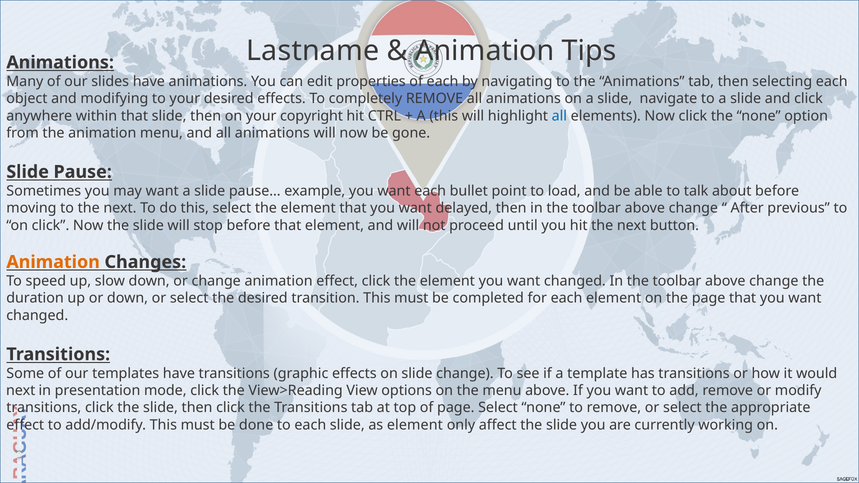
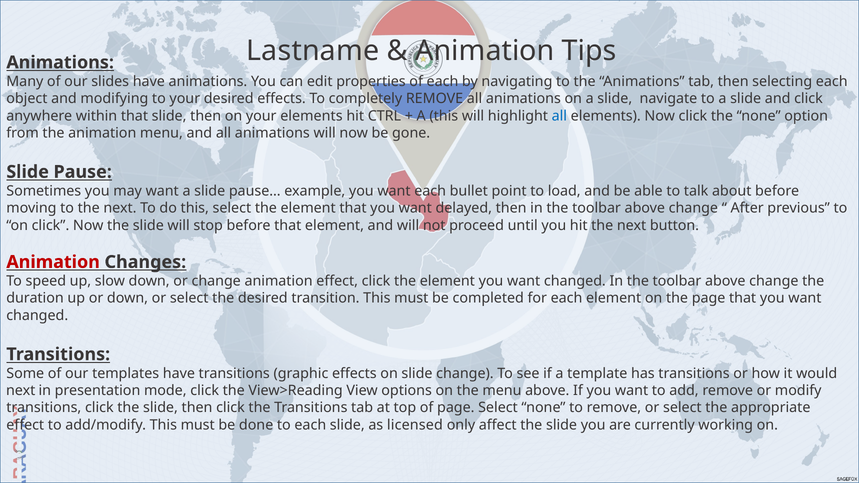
your copyright: copyright -> elements
Animation at (53, 262) colour: orange -> red
as element: element -> licensed
